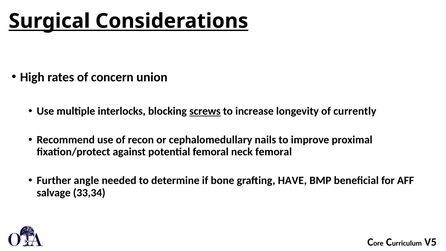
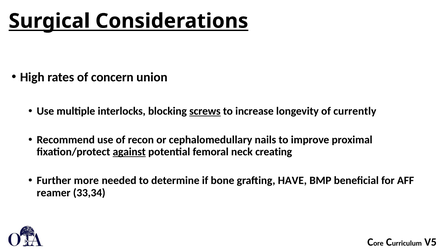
against underline: none -> present
neck femoral: femoral -> creating
angle: angle -> more
salvage: salvage -> reamer
